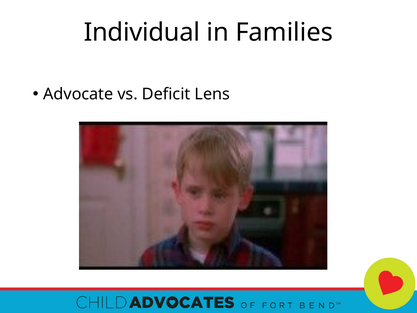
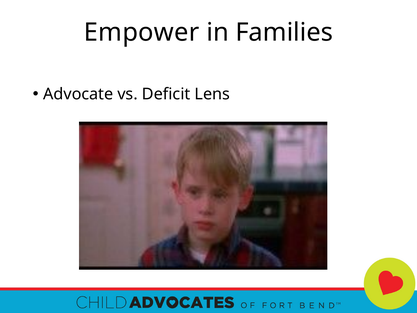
Individual: Individual -> Empower
